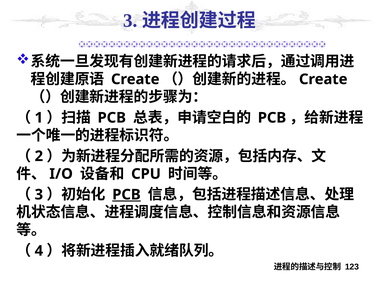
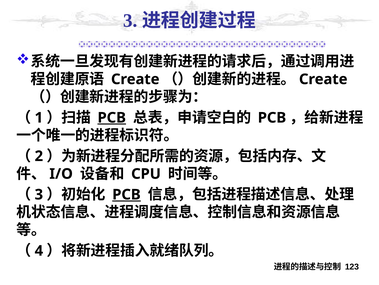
PCB at (112, 117) underline: none -> present
